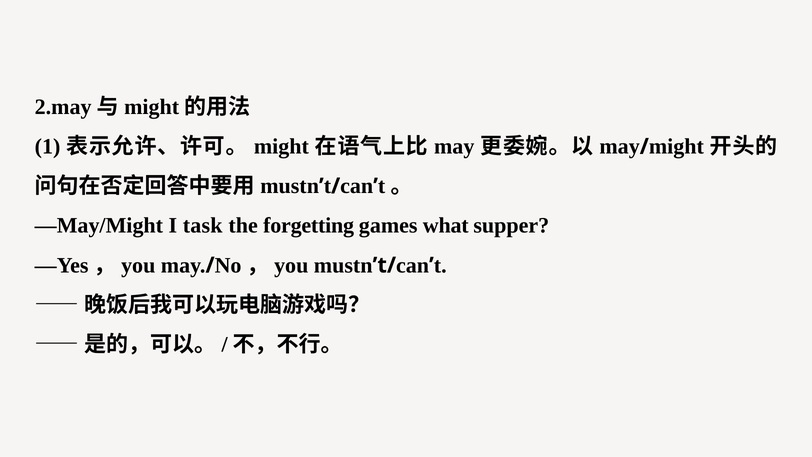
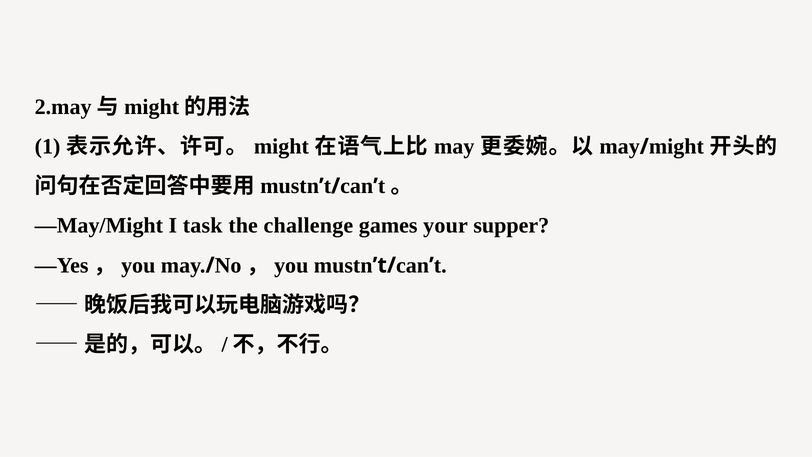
forgetting: forgetting -> challenge
what: what -> your
